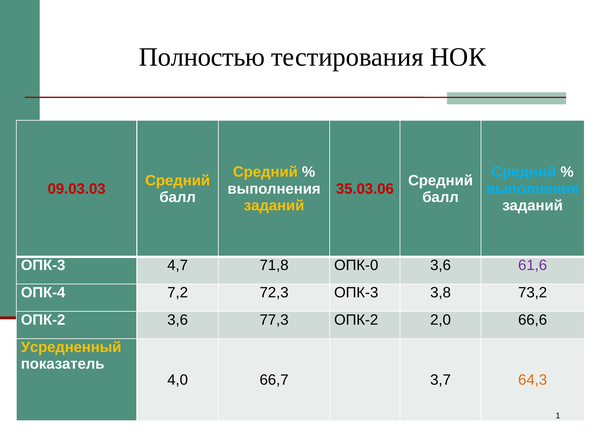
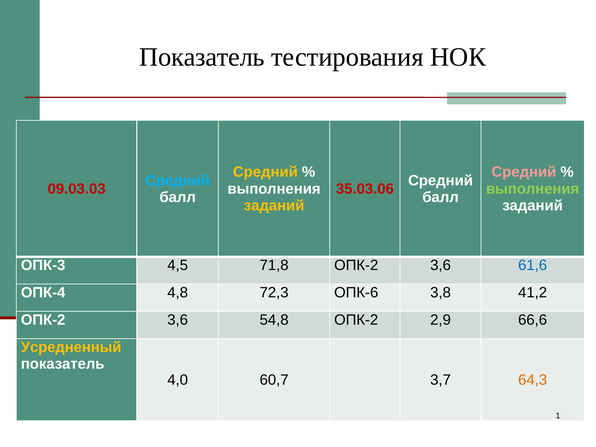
Полностью at (202, 57): Полностью -> Показатель
Средний at (524, 172) colour: light blue -> pink
Средний at (178, 180) colour: yellow -> light blue
выполнения at (533, 189) colour: light blue -> light green
4,7: 4,7 -> 4,5
71,8 ОПК-0: ОПК-0 -> ОПК-2
61,6 colour: purple -> blue
7,2: 7,2 -> 4,8
72,3 ОПК-3: ОПК-3 -> ОПК-6
73,2: 73,2 -> 41,2
77,3: 77,3 -> 54,8
2,0: 2,0 -> 2,9
66,7: 66,7 -> 60,7
